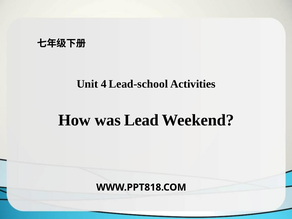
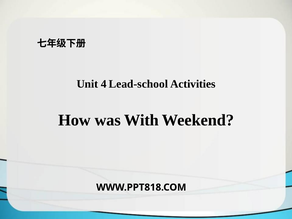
Lead: Lead -> With
